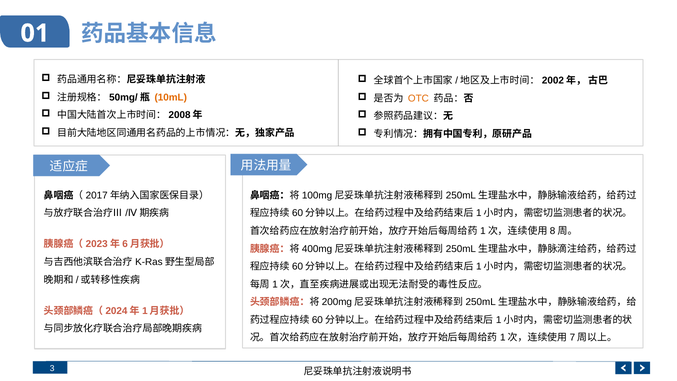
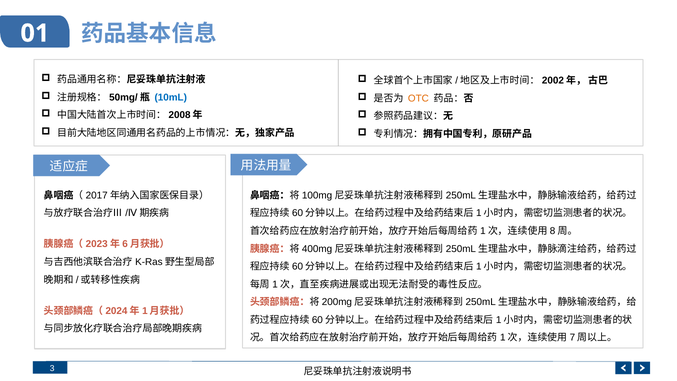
10mL colour: orange -> blue
